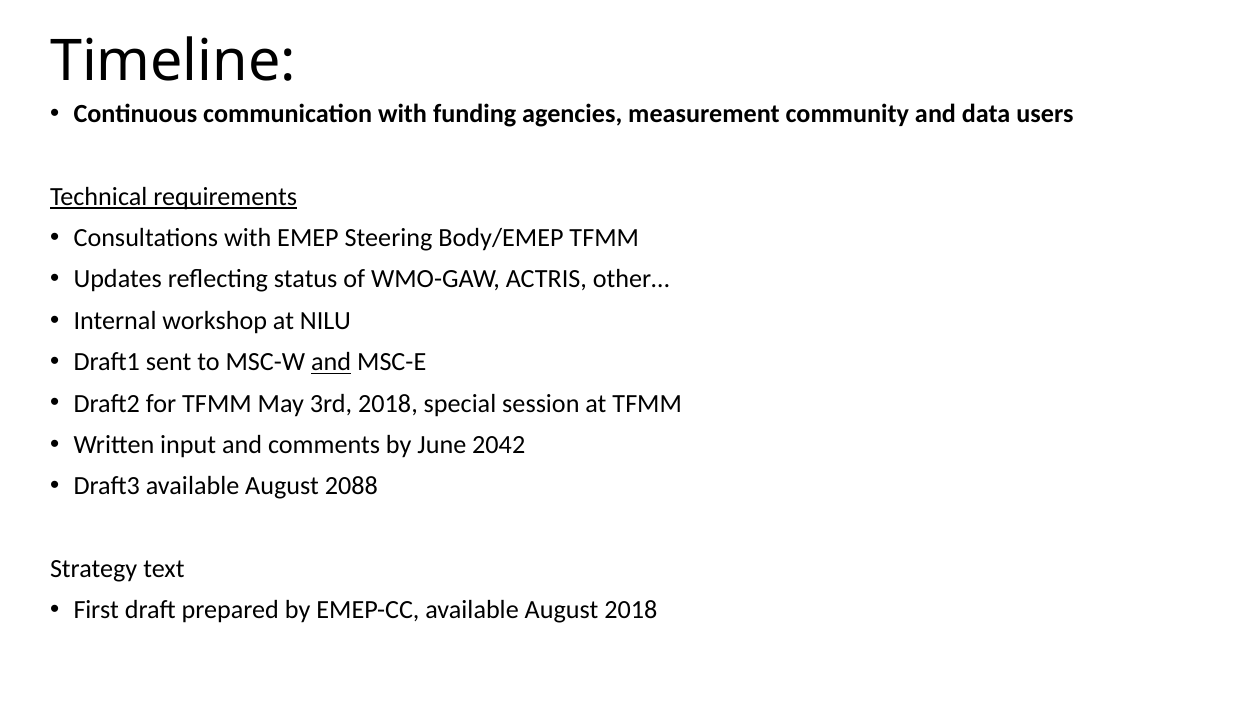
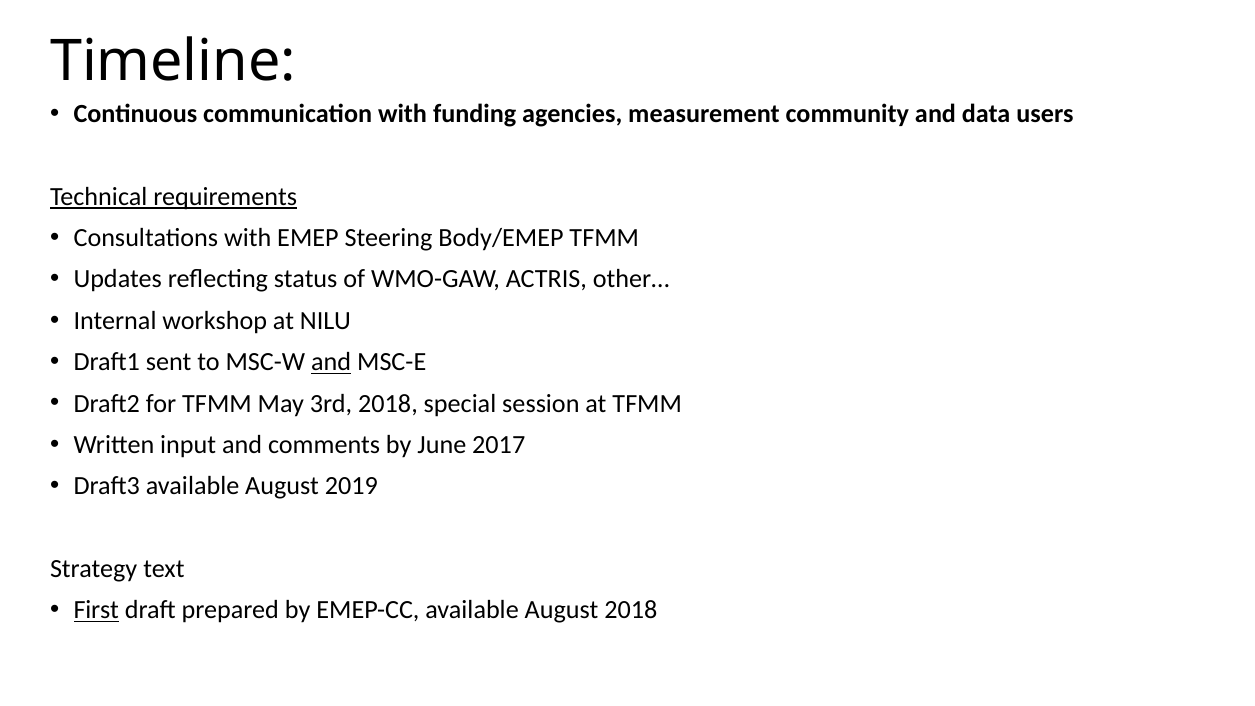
2042: 2042 -> 2017
2088: 2088 -> 2019
First underline: none -> present
